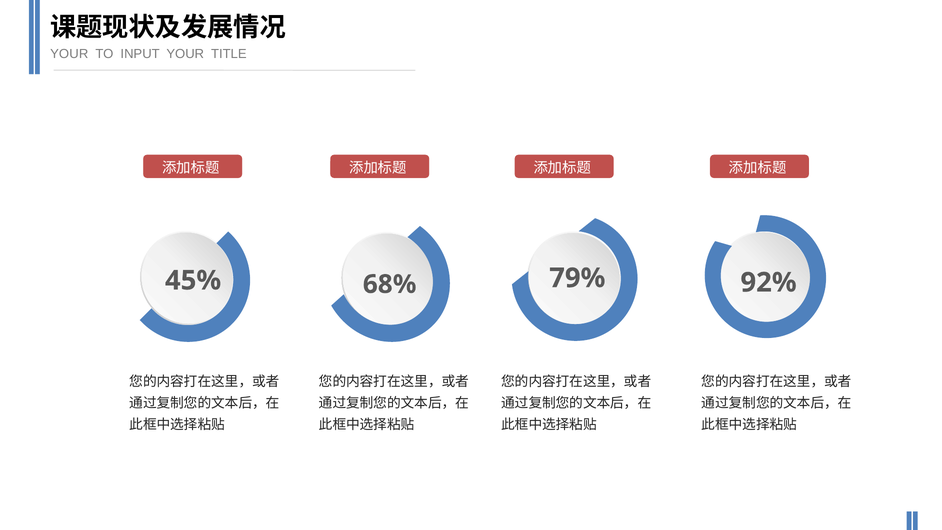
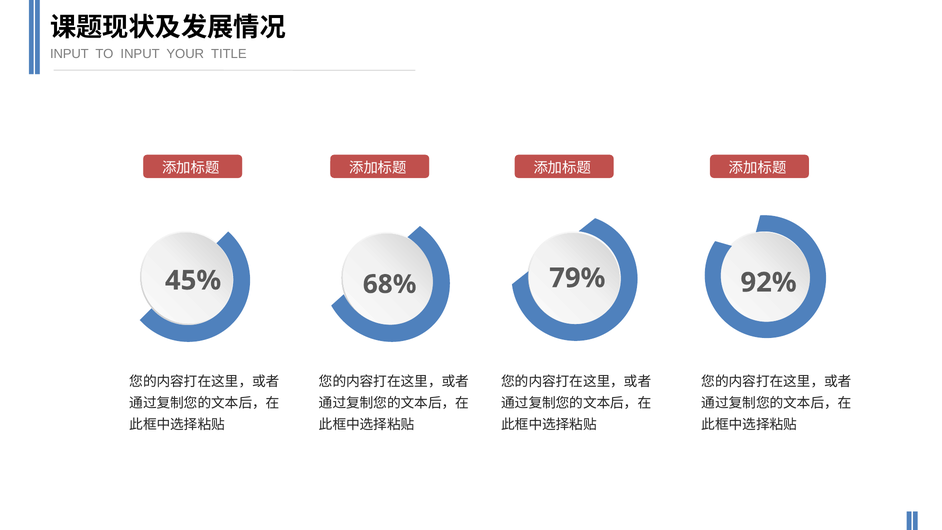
YOUR at (69, 54): YOUR -> INPUT
